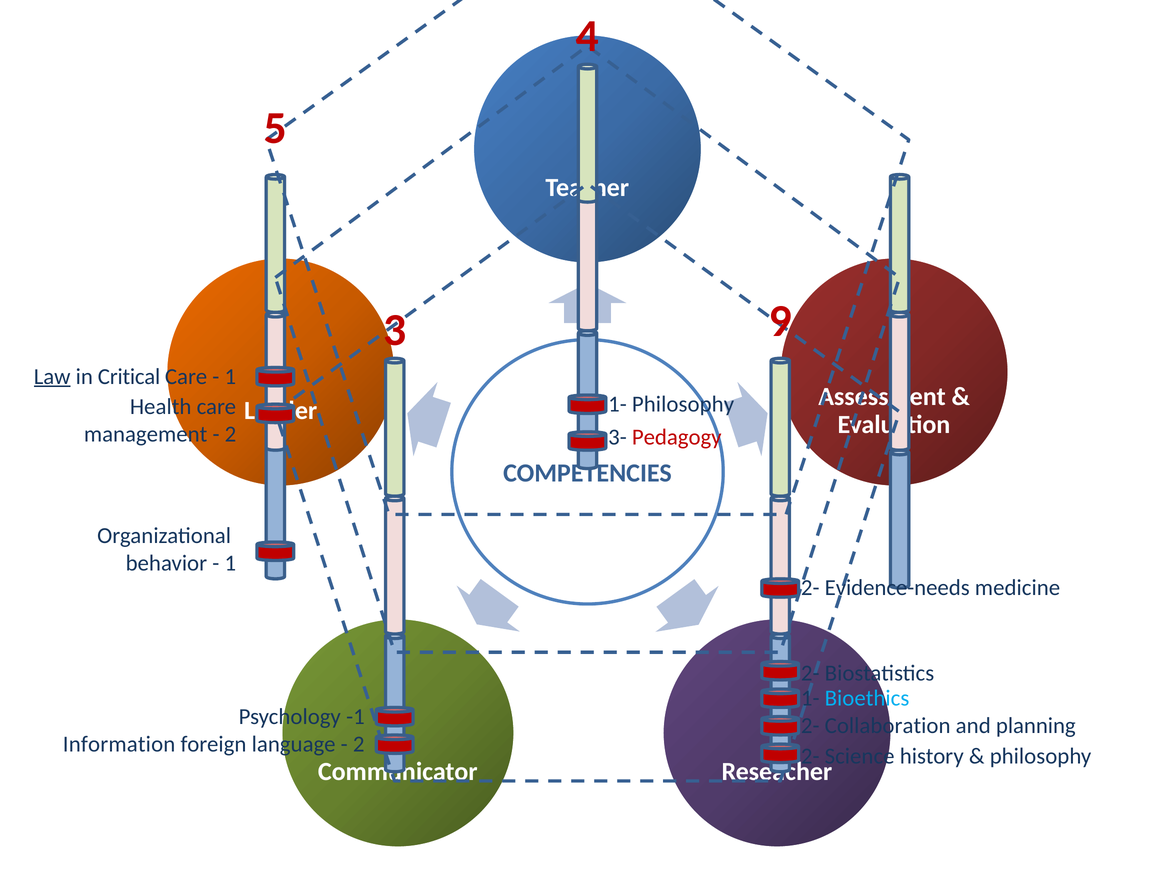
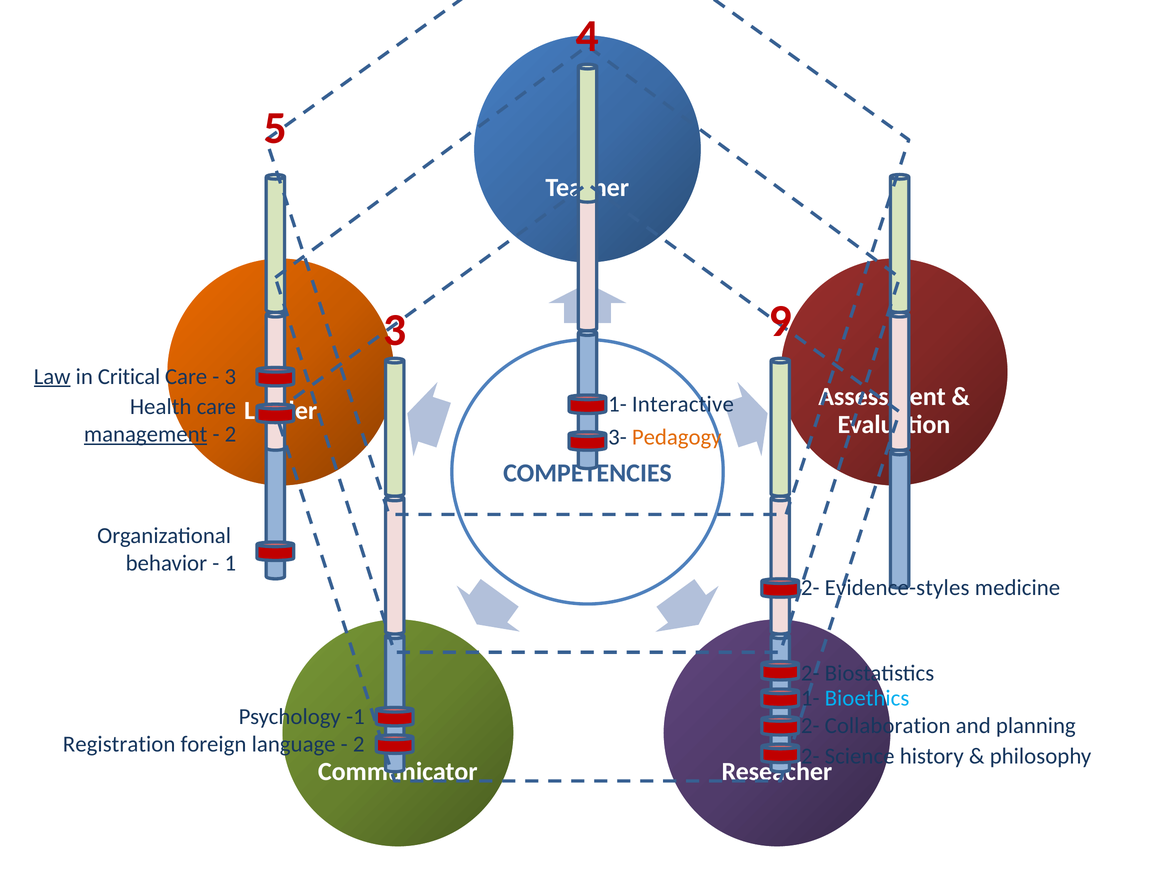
1 at (230, 376): 1 -> 3
1- Philosophy: Philosophy -> Interactive
management underline: none -> present
Pedagogy colour: red -> orange
Evidence-needs: Evidence-needs -> Evidence-styles
Information: Information -> Registration
